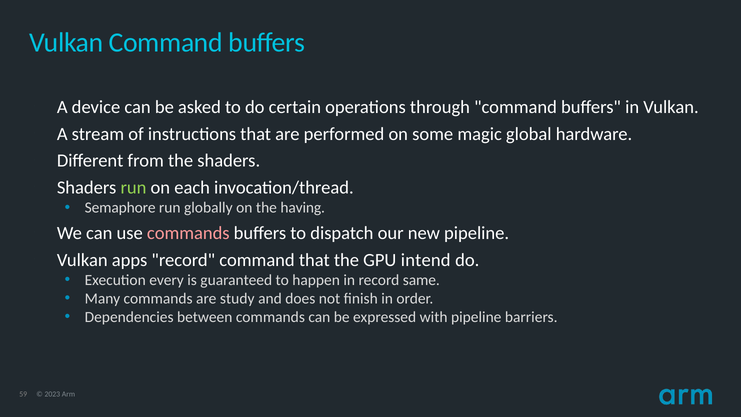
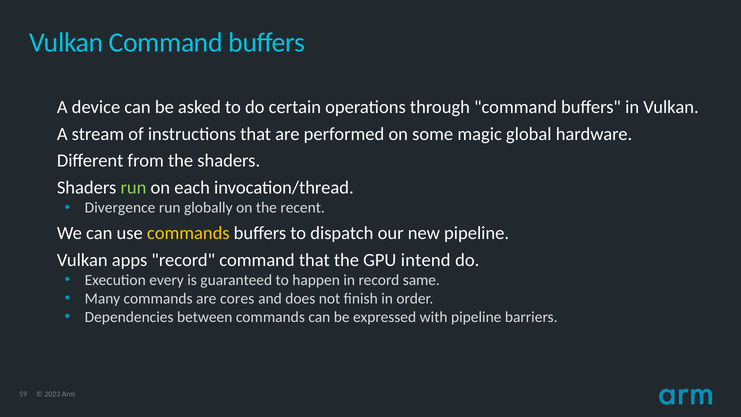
Semaphore: Semaphore -> Divergence
having: having -> recent
commands at (188, 233) colour: pink -> yellow
study: study -> cores
